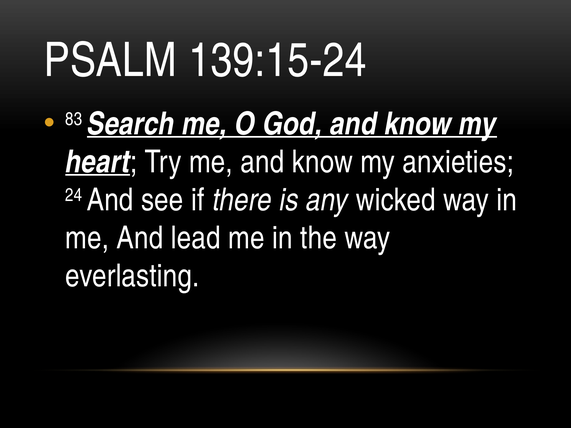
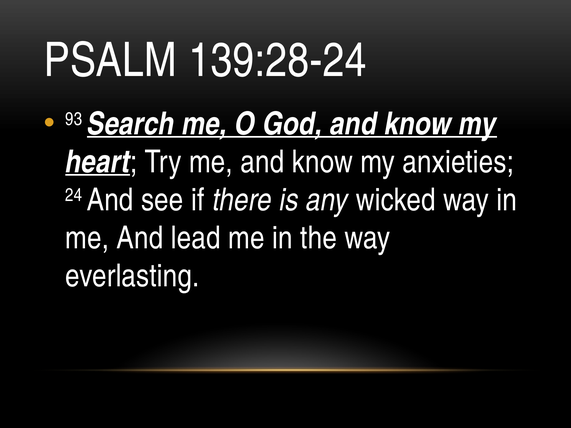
139:15-24: 139:15-24 -> 139:28-24
83: 83 -> 93
